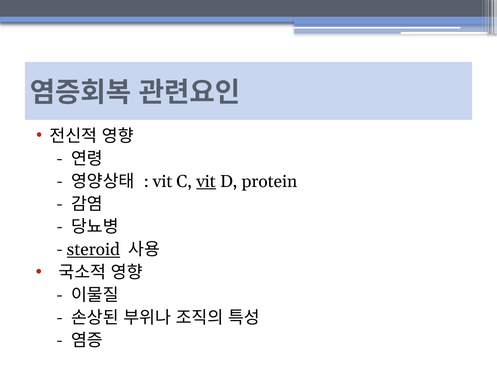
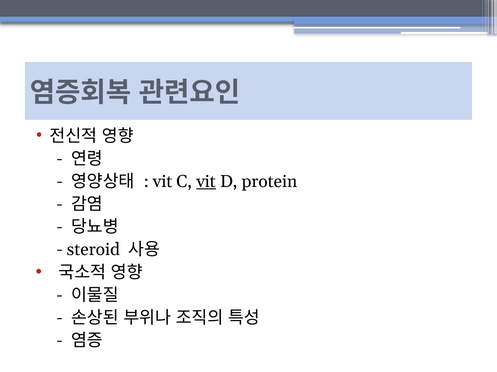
steroid underline: present -> none
